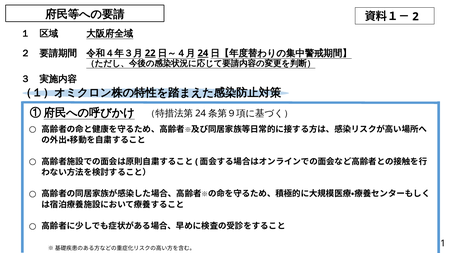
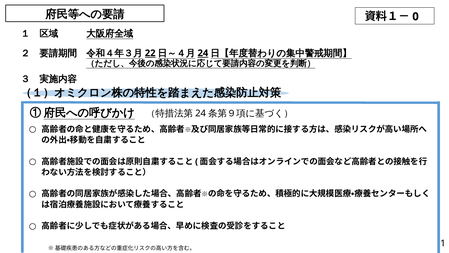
2: 2 -> 0
